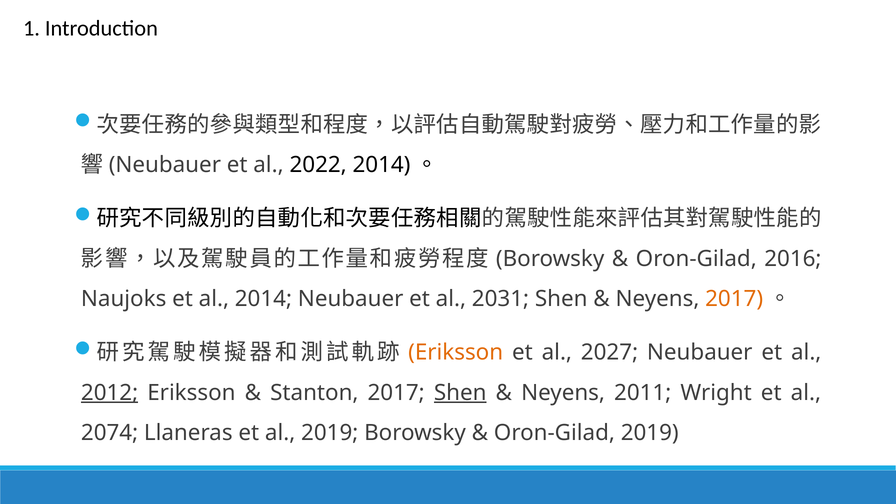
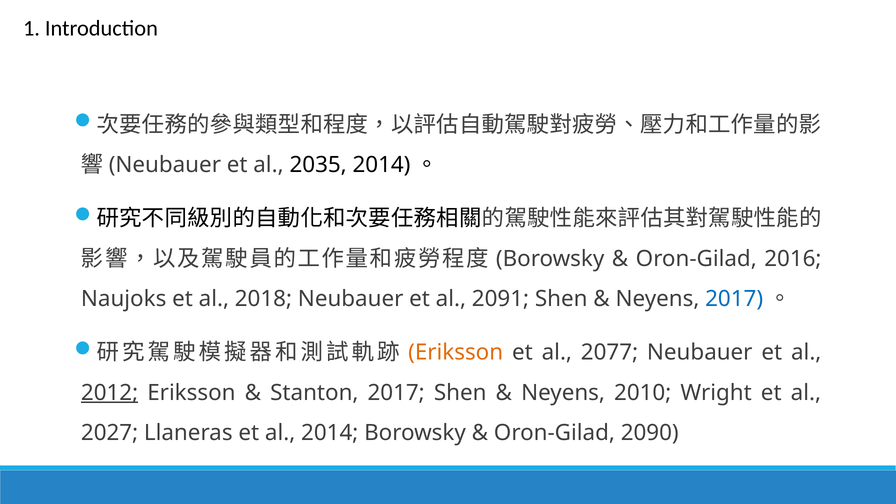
2022: 2022 -> 2035
al 2014: 2014 -> 2018
2031: 2031 -> 2091
2017 at (734, 299) colour: orange -> blue
2027: 2027 -> 2077
Shen at (460, 393) underline: present -> none
2011: 2011 -> 2010
2074: 2074 -> 2027
al 2019: 2019 -> 2014
Oron-Gilad 2019: 2019 -> 2090
